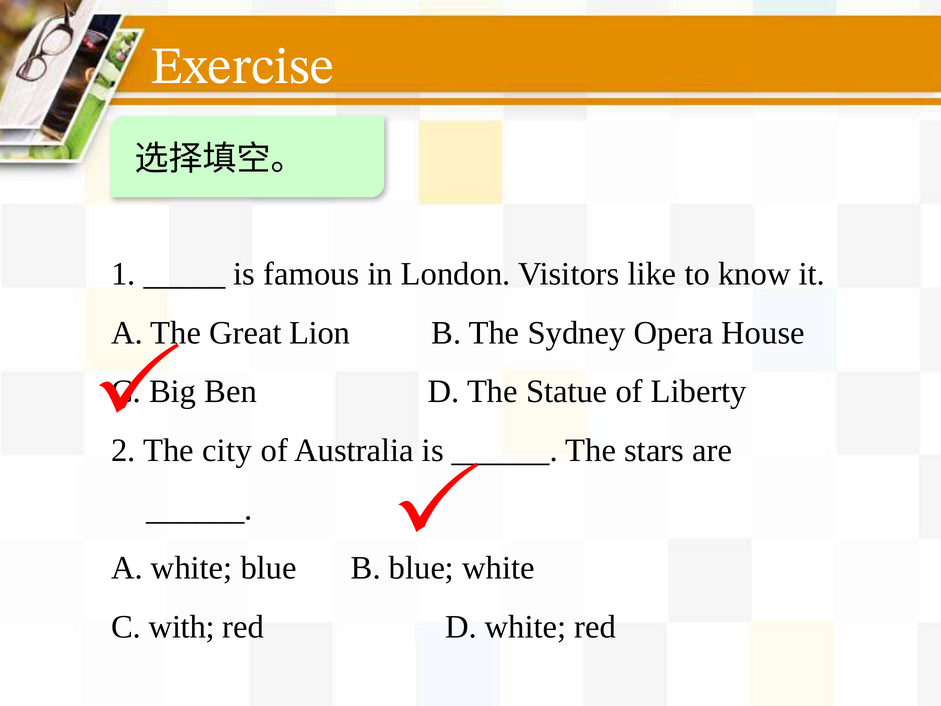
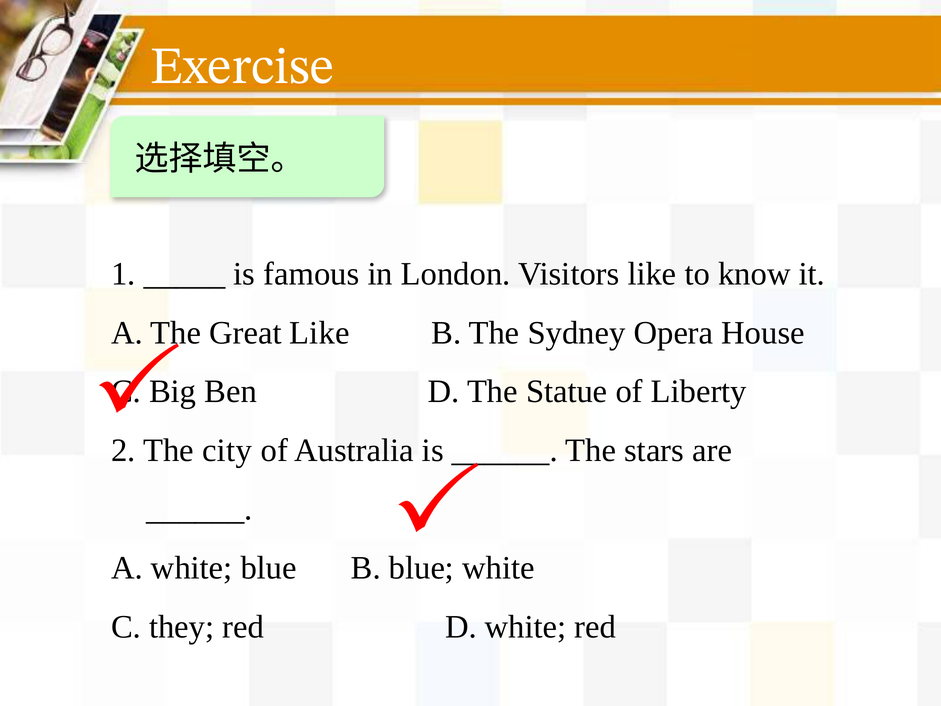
Great Lion: Lion -> Like
with: with -> they
